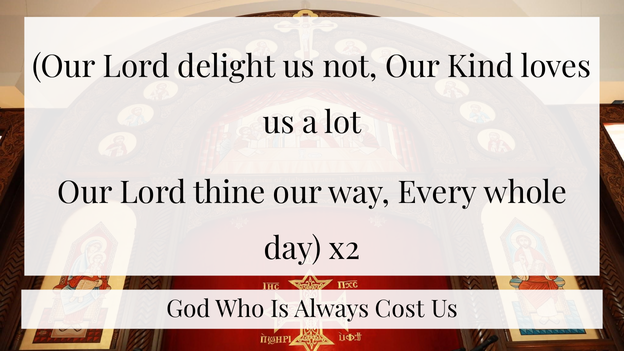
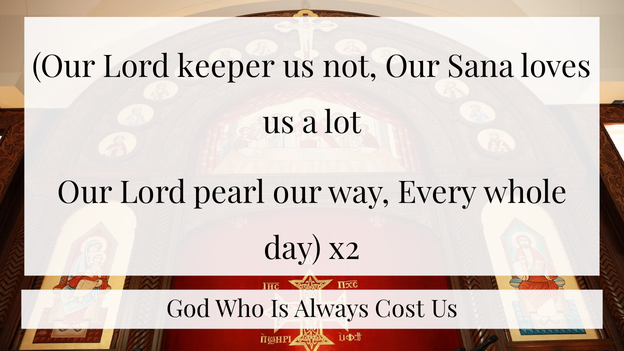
delight: delight -> keeper
Kind: Kind -> Sana
thine: thine -> pearl
